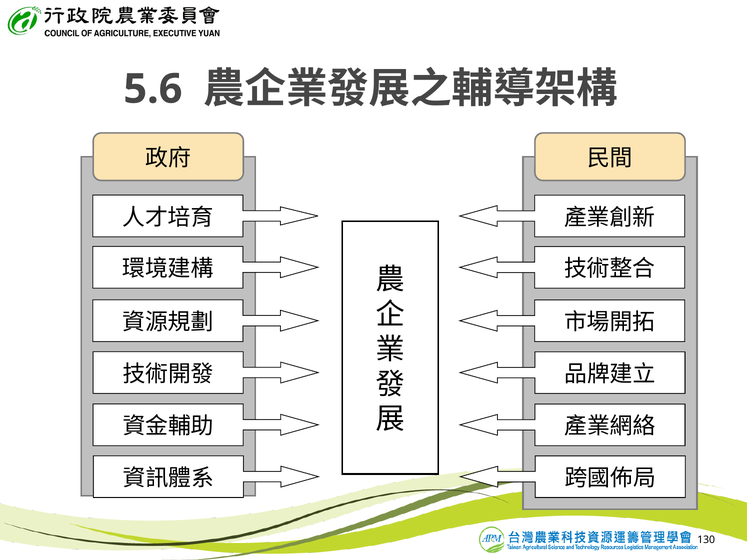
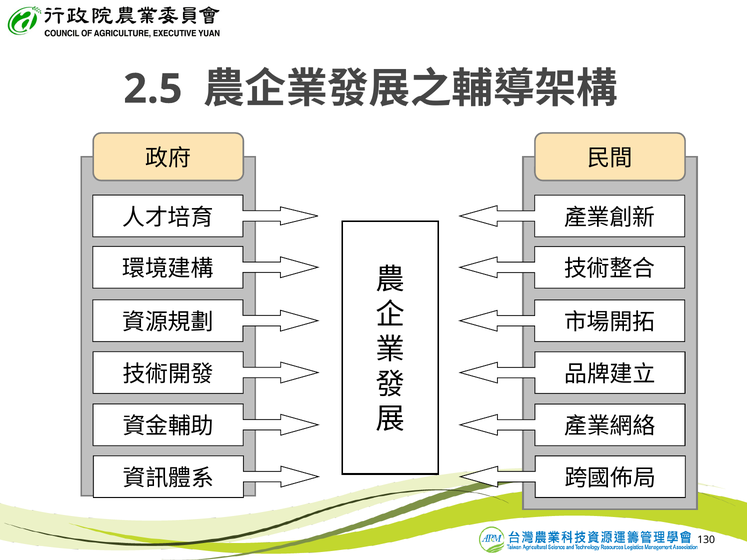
5.6: 5.6 -> 2.5
